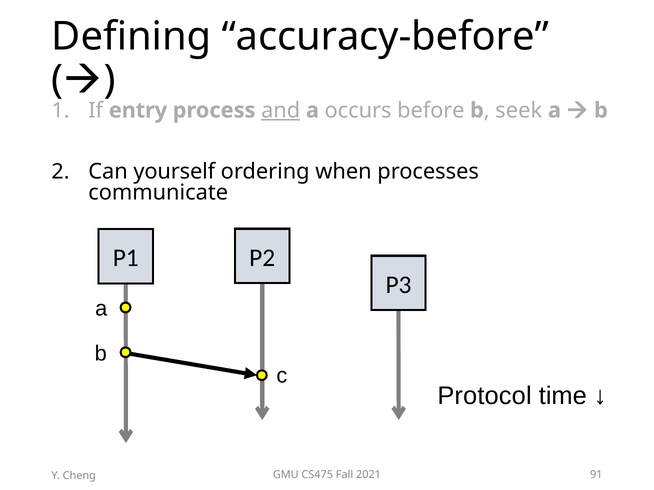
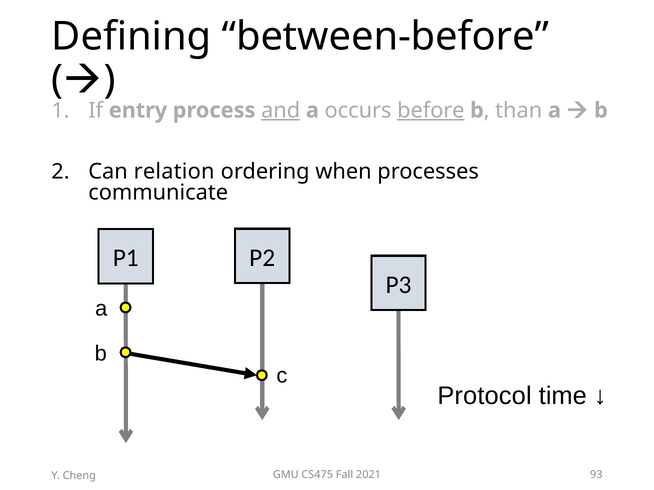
accuracy-before: accuracy-before -> between-before
before underline: none -> present
seek: seek -> than
yourself: yourself -> relation
91: 91 -> 93
